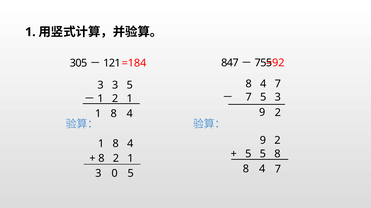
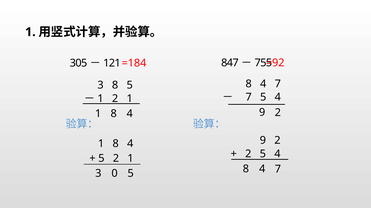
3 3: 3 -> 8
7 5 3: 3 -> 4
5 at (248, 154): 5 -> 2
8 at (277, 154): 8 -> 4
8 at (101, 159): 8 -> 5
